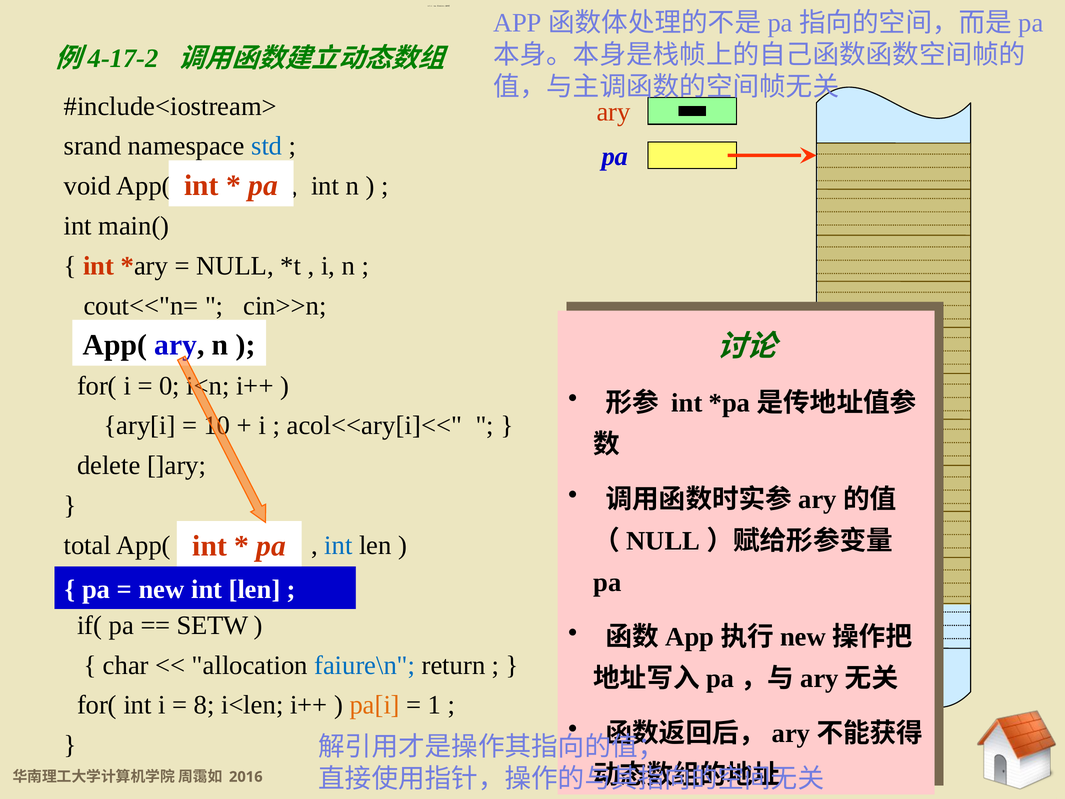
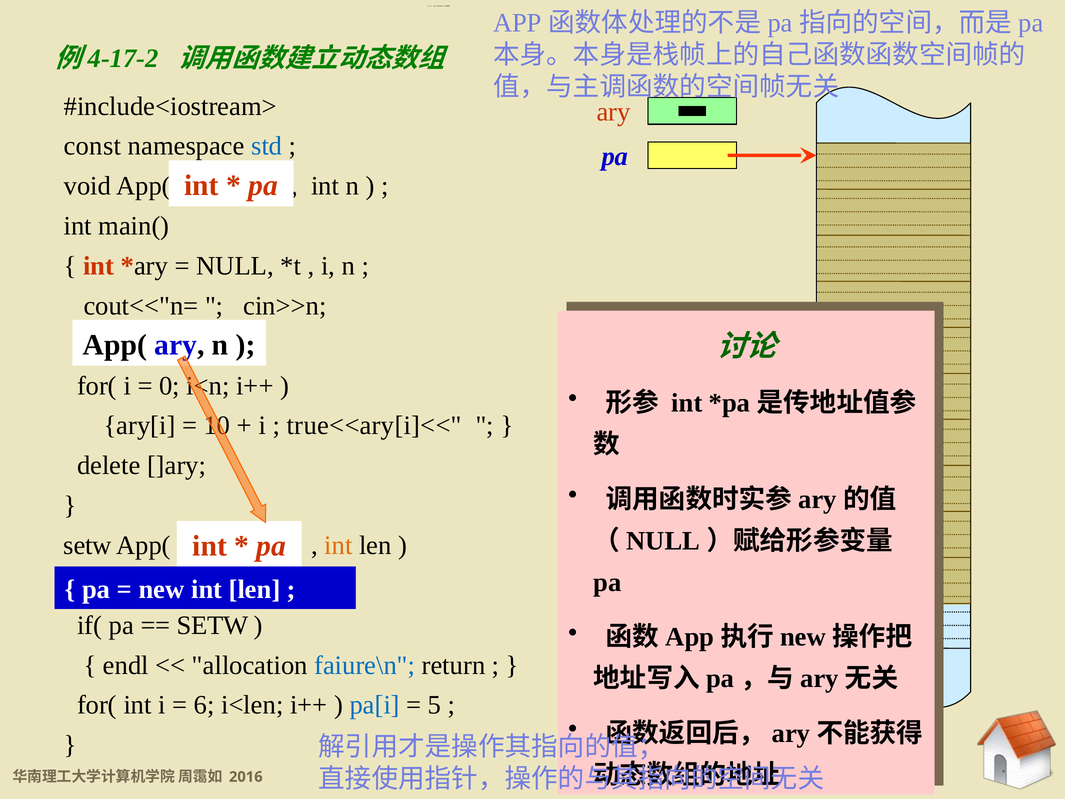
srand: srand -> const
acol<<ary[i]<<: acol<<ary[i]<< -> true<<ary[i]<<
total at (87, 545): total -> setw
int at (338, 545) colour: blue -> orange
char: char -> endl
8: 8 -> 6
pa[i colour: orange -> blue
1: 1 -> 5
